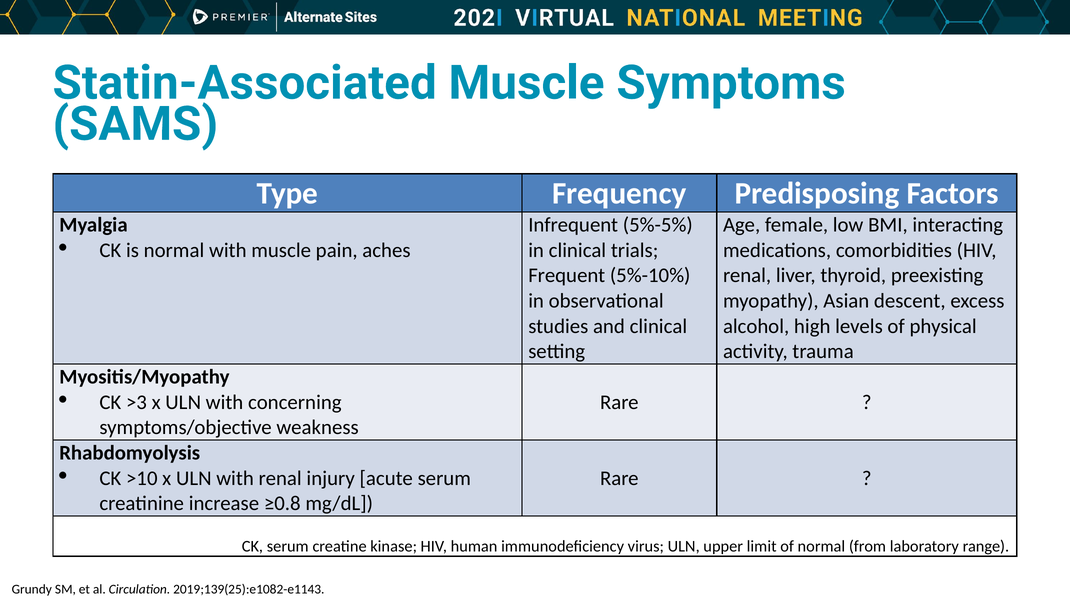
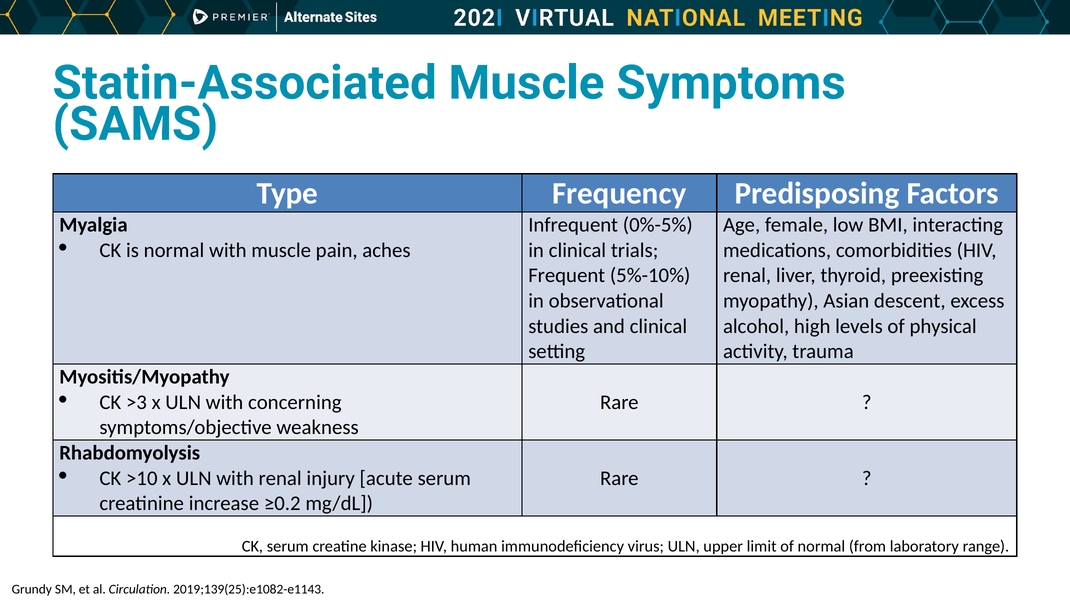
5%-5%: 5%-5% -> 0%-5%
≥0.8: ≥0.8 -> ≥0.2
